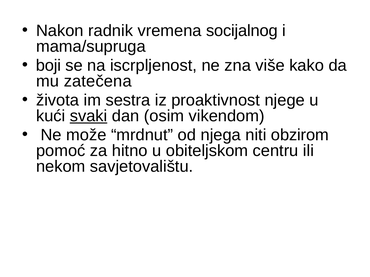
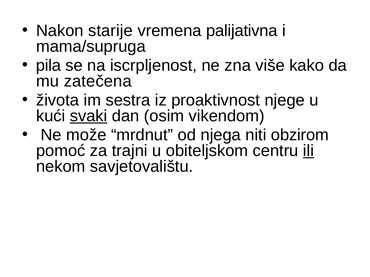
radnik: radnik -> starije
socijalnog: socijalnog -> palijativna
boji: boji -> pila
hitno: hitno -> trajni
ili underline: none -> present
